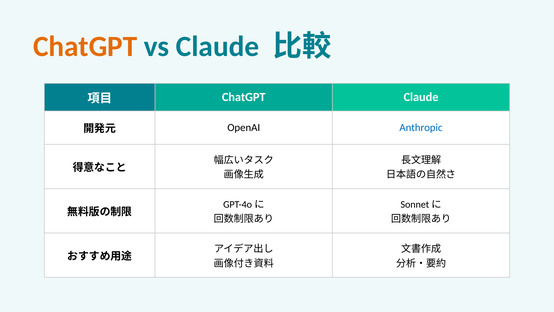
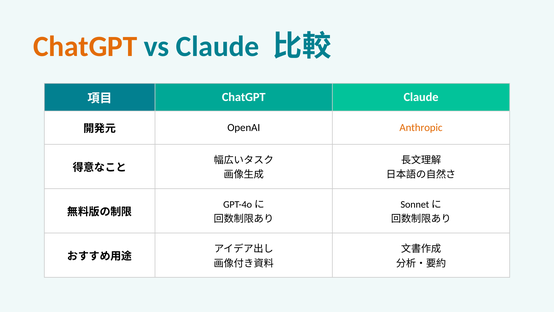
Anthropic colour: blue -> orange
